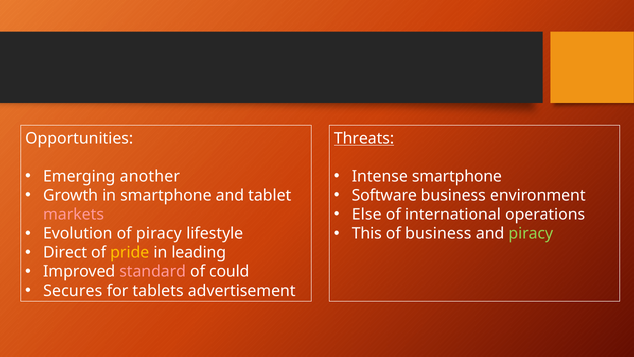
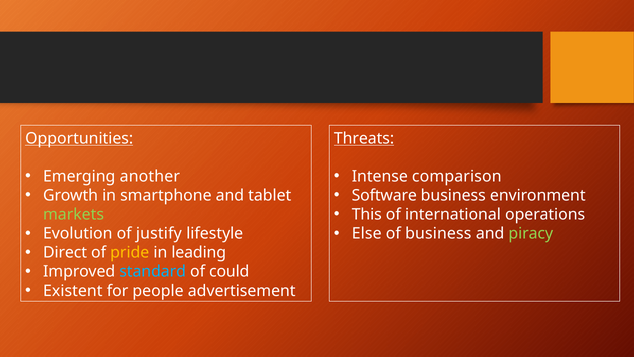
Opportunities underline: none -> present
Intense smartphone: smartphone -> comparison
Else: Else -> This
markets colour: pink -> light green
of piracy: piracy -> justify
This: This -> Else
standard colour: pink -> light blue
Secures: Secures -> Existent
tablets: tablets -> people
